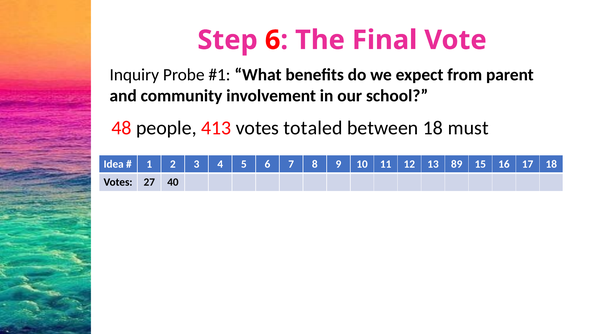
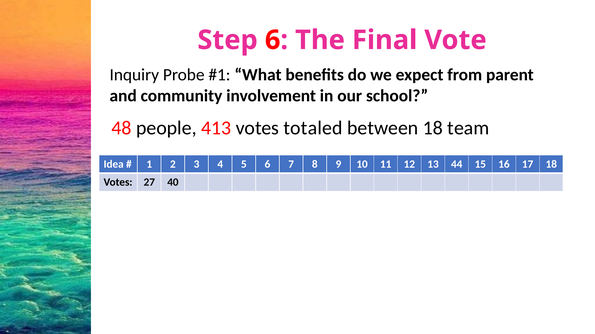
must: must -> team
89: 89 -> 44
